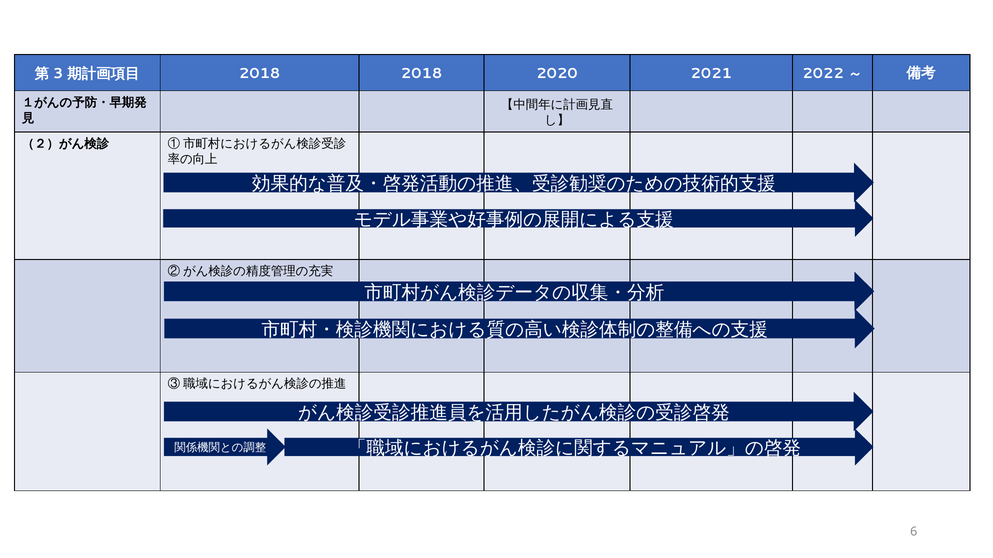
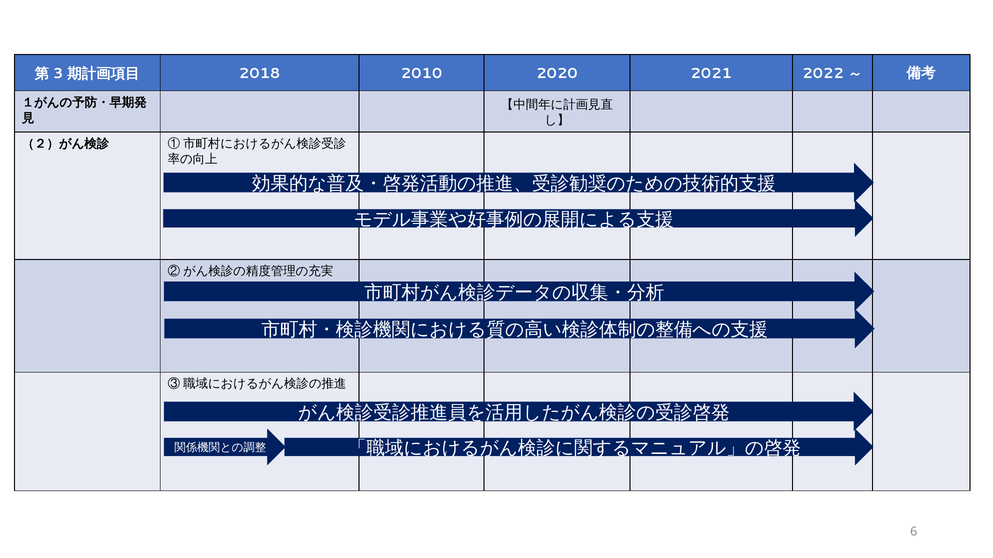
2018 2018: 2018 -> 2010
